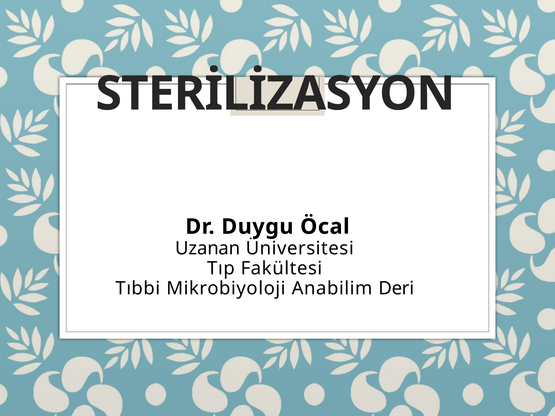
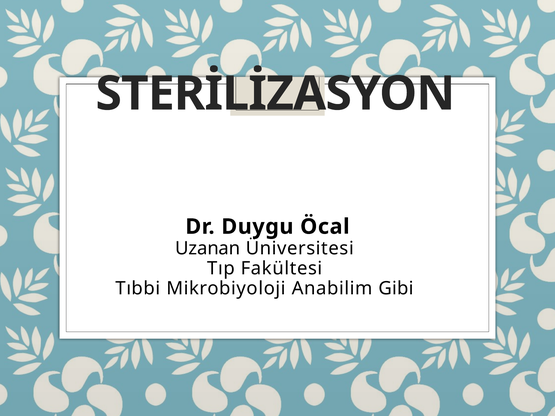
Deri: Deri -> Gibi
